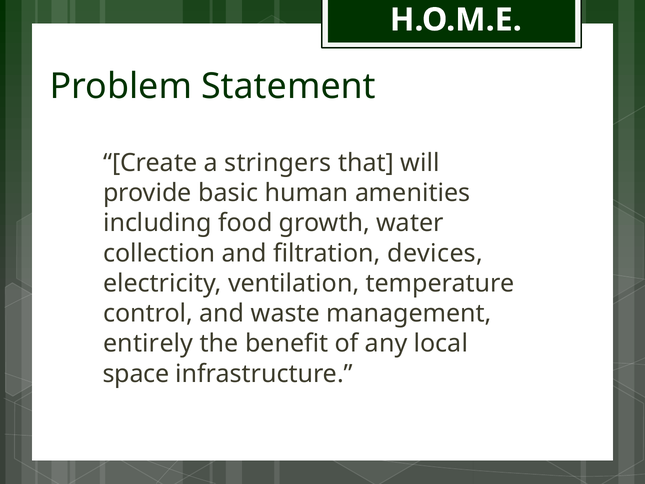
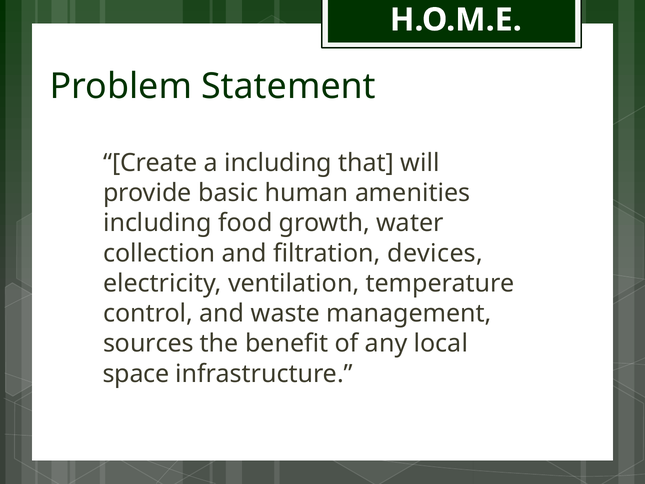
a stringers: stringers -> including
entirely: entirely -> sources
